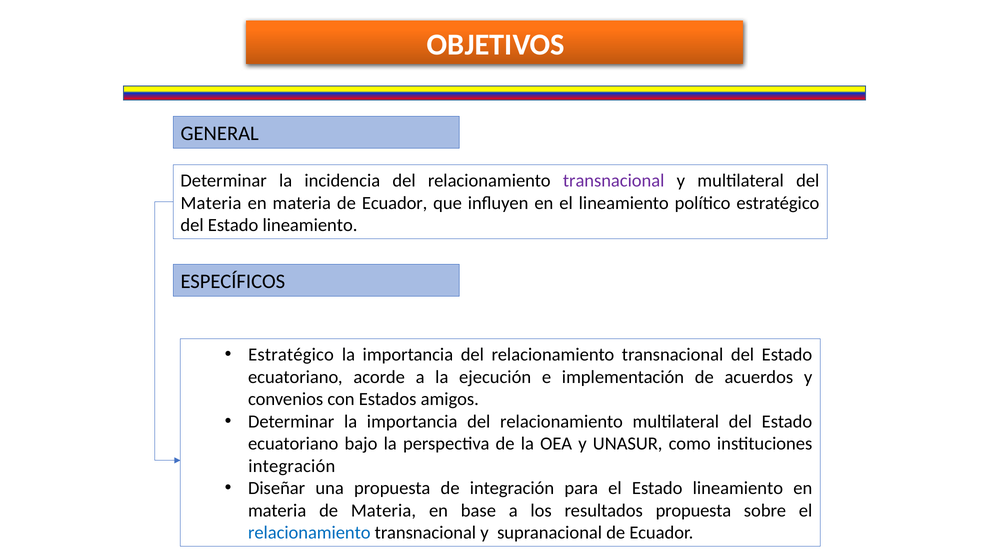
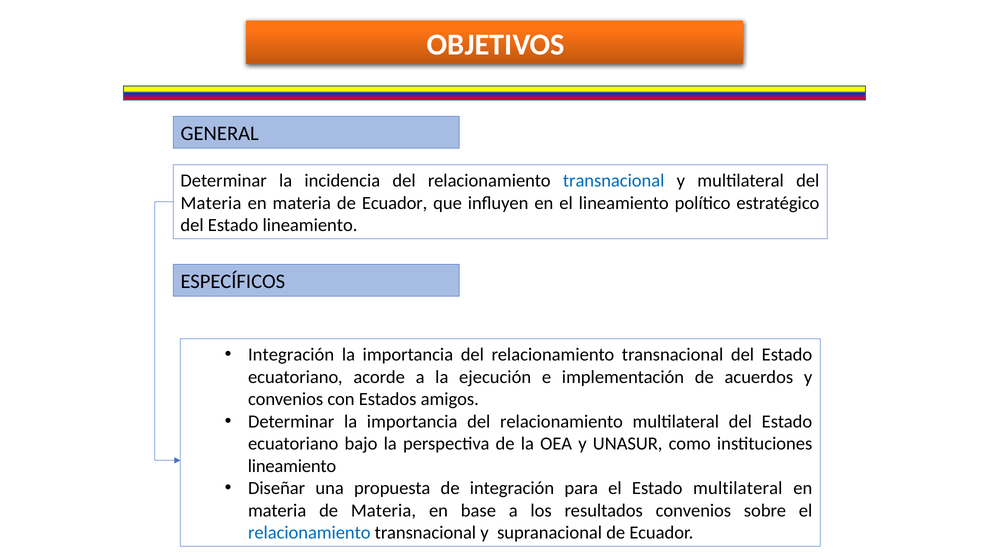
transnacional at (614, 181) colour: purple -> blue
Estratégico at (291, 355): Estratégico -> Integración
integración at (292, 466): integración -> lineamiento
el Estado lineamiento: lineamiento -> multilateral
resultados propuesta: propuesta -> convenios
